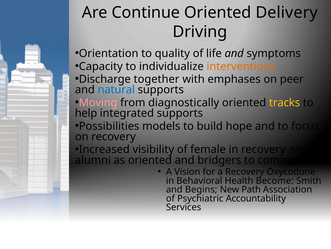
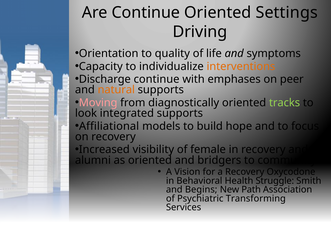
Delivery: Delivery -> Settings
Discharge together: together -> continue
natural colour: blue -> orange
tracks colour: yellow -> light green
help: help -> look
Possibilities: Possibilities -> Affiliational
Become: Become -> Struggle
Accountability: Accountability -> Transforming
